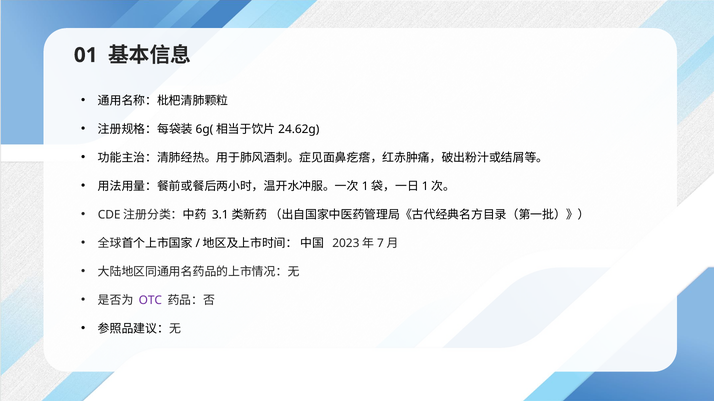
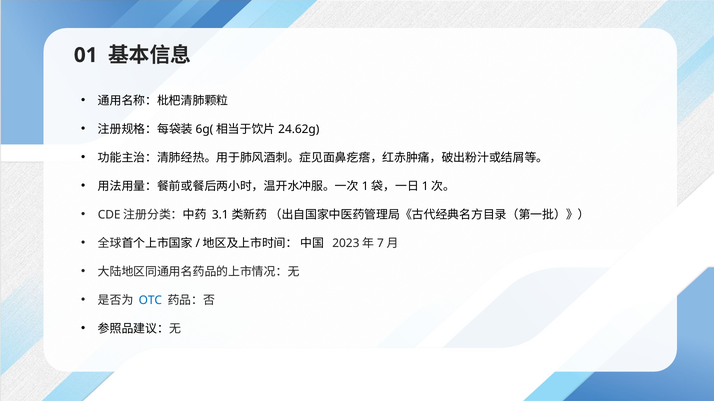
OTC colour: purple -> blue
